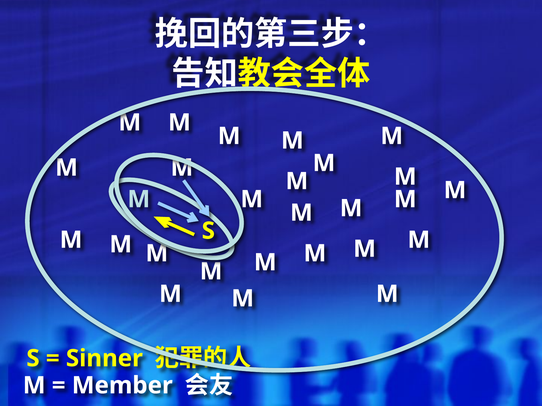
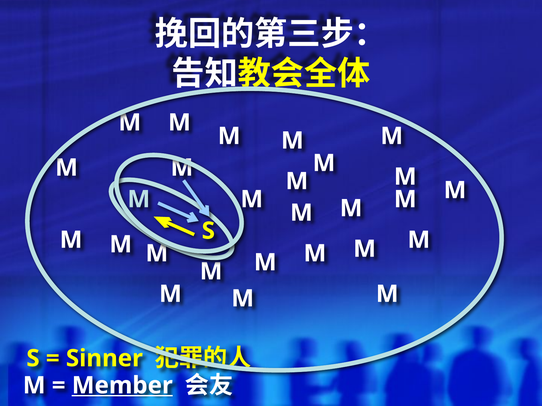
Member underline: none -> present
